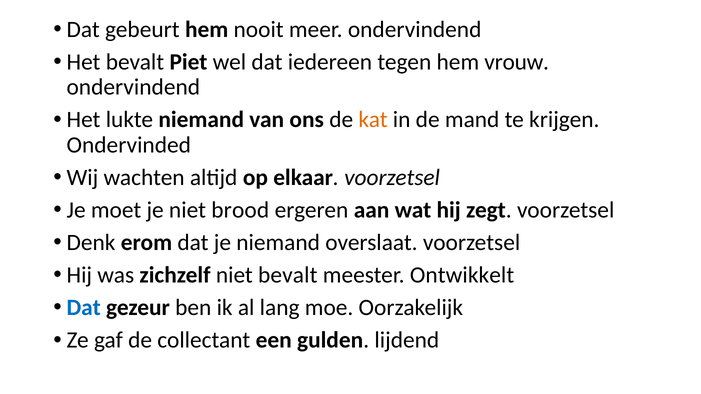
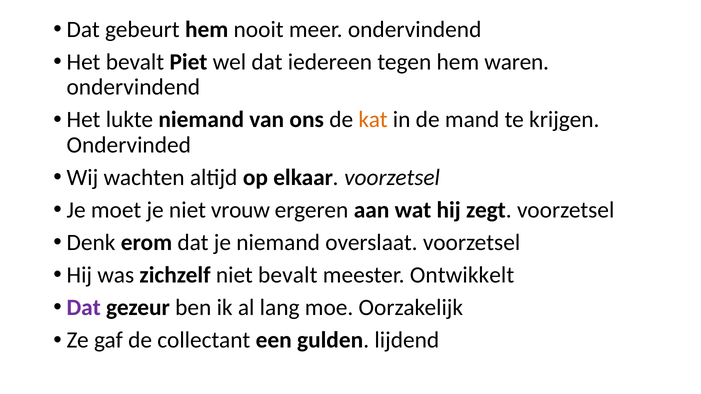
vrouw: vrouw -> waren
brood: brood -> vrouw
Dat at (84, 308) colour: blue -> purple
